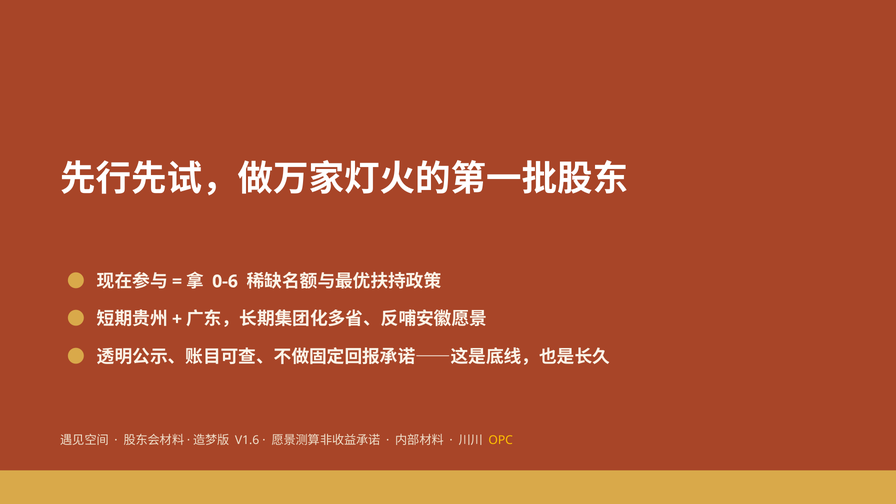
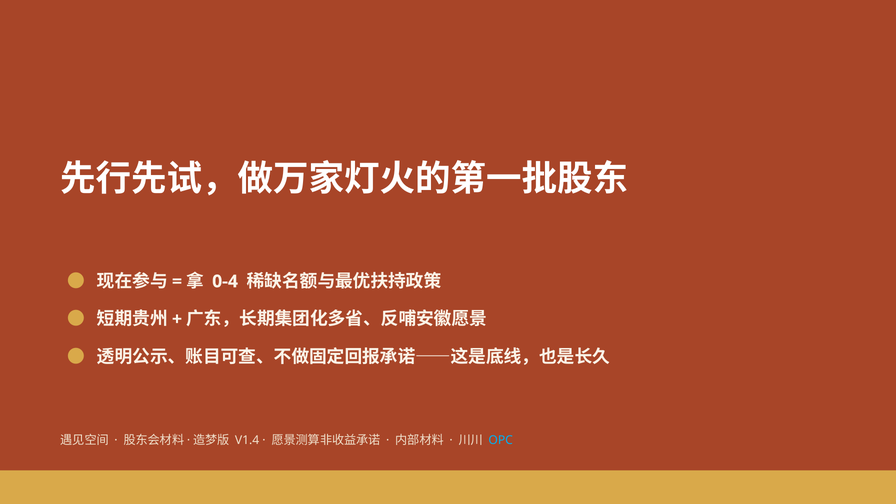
0-6: 0-6 -> 0-4
V1.6: V1.6 -> V1.4
OPC colour: yellow -> light blue
